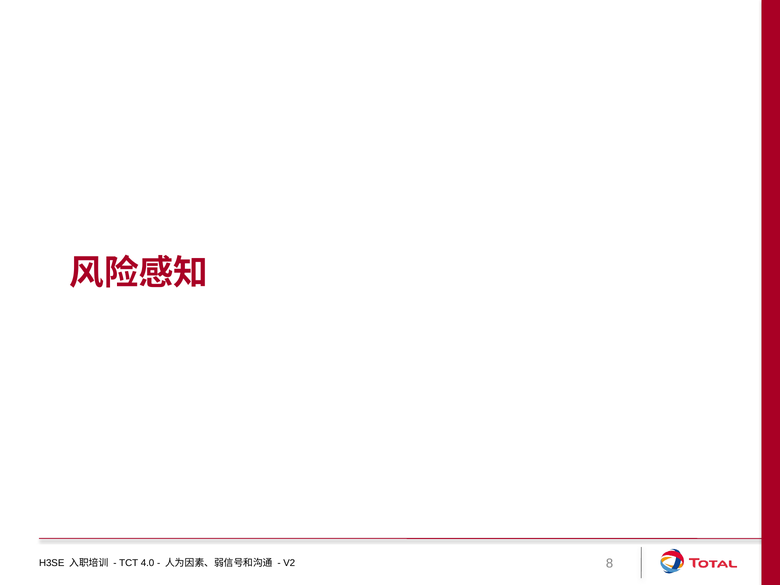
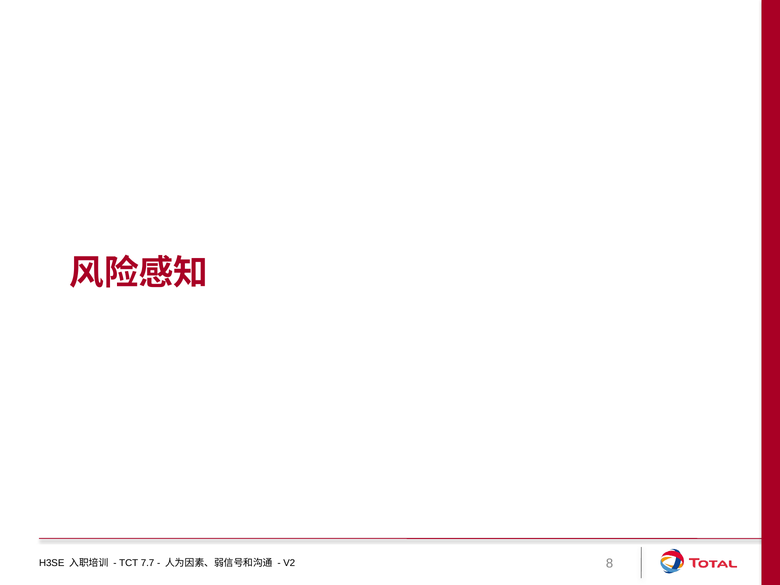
4.0: 4.0 -> 7.7
